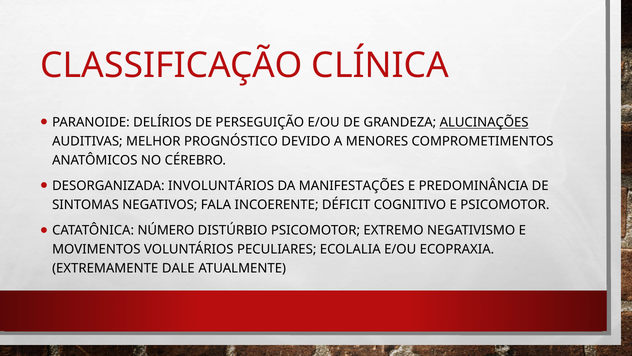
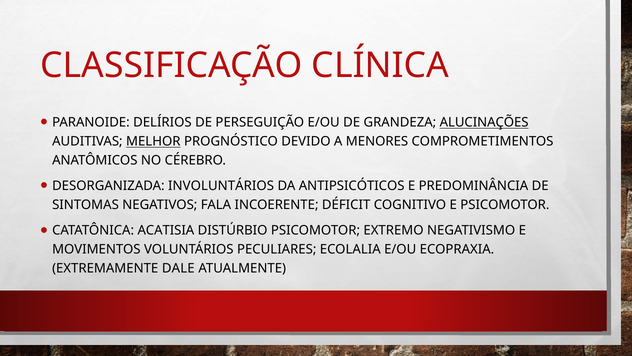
MELHOR underline: none -> present
MANIFESTAÇÕES: MANIFESTAÇÕES -> ANTIPSICÓTICOS
NÚMERO: NÚMERO -> ACATISIA
